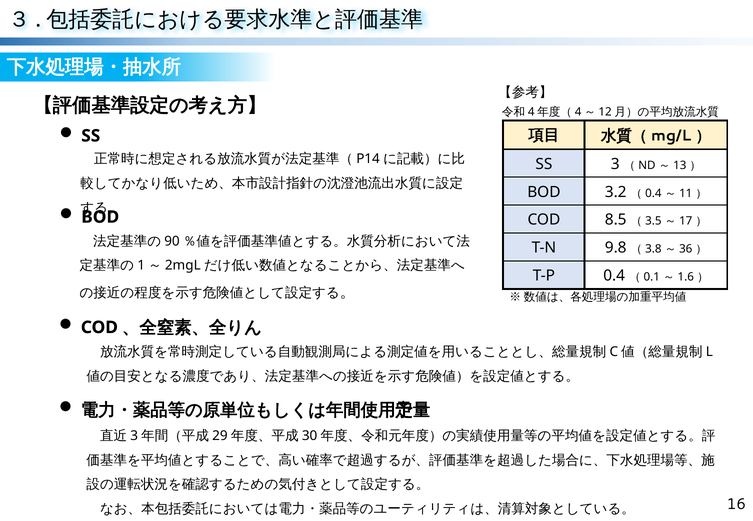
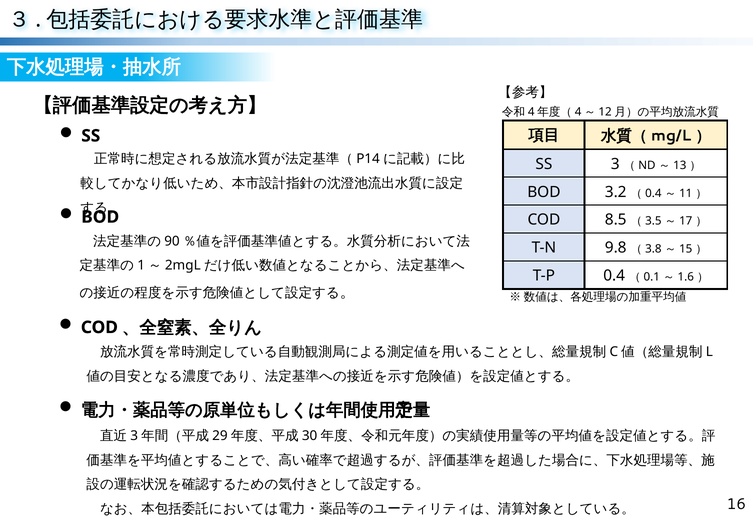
36: 36 -> 15
